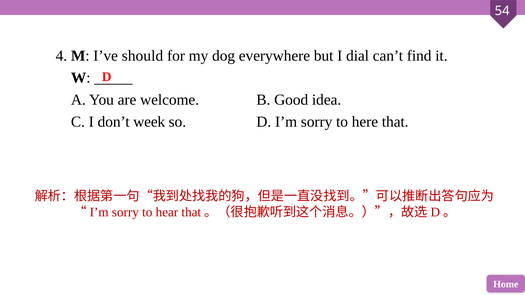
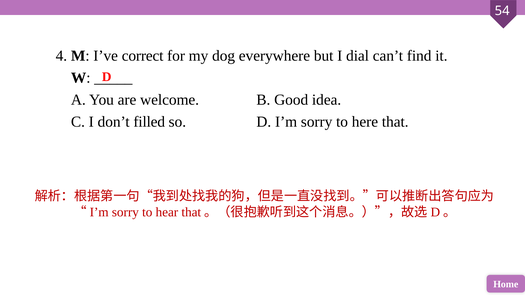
should: should -> correct
week: week -> filled
